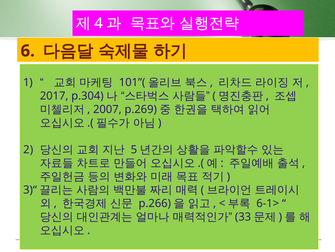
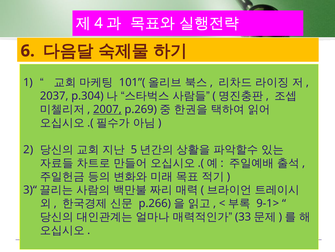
2017: 2017 -> 2037
2007 underline: none -> present
6-1>: 6-1> -> 9-1>
